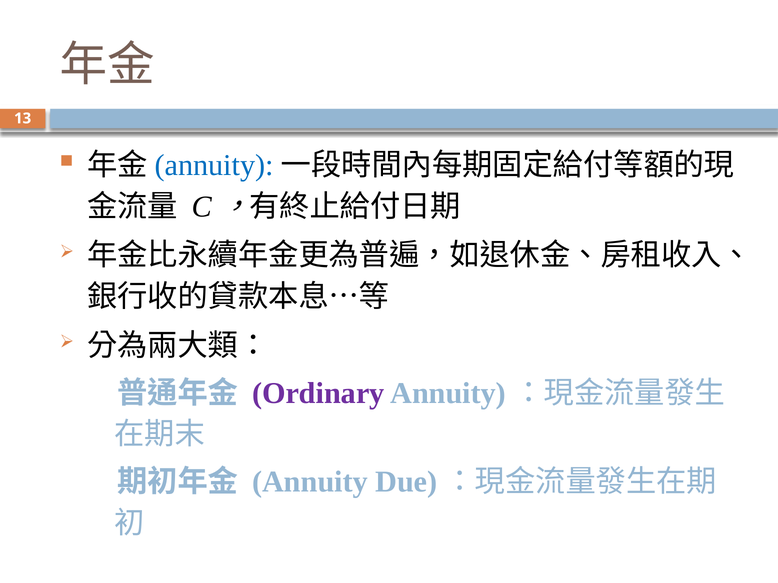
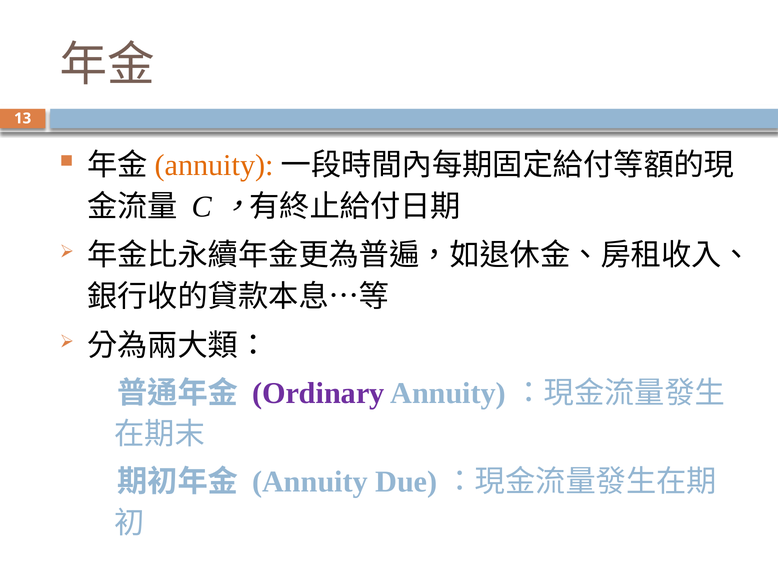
annuity at (214, 165) colour: blue -> orange
